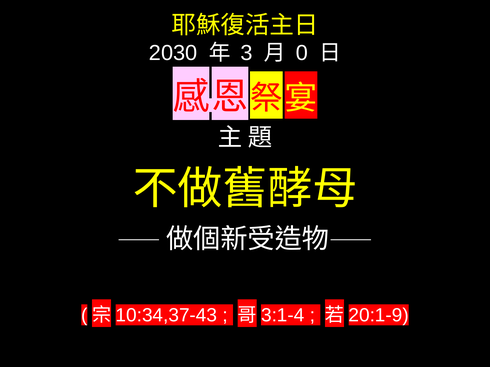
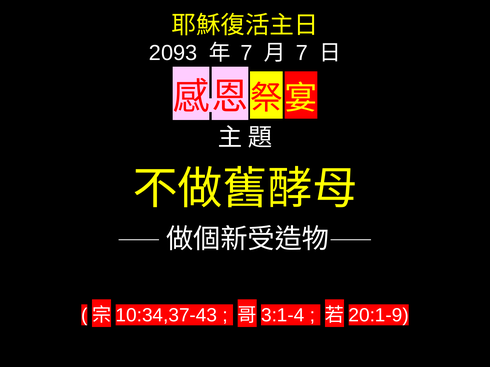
2030: 2030 -> 2093
3 at (247, 53): 3 -> 7
0 at (302, 53): 0 -> 7
